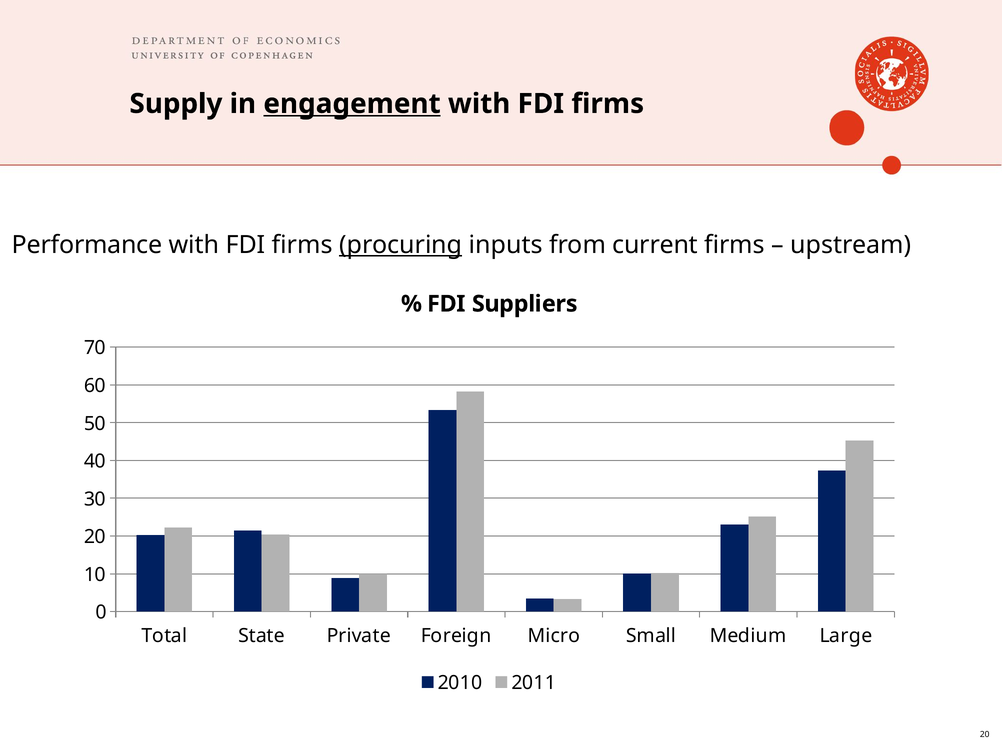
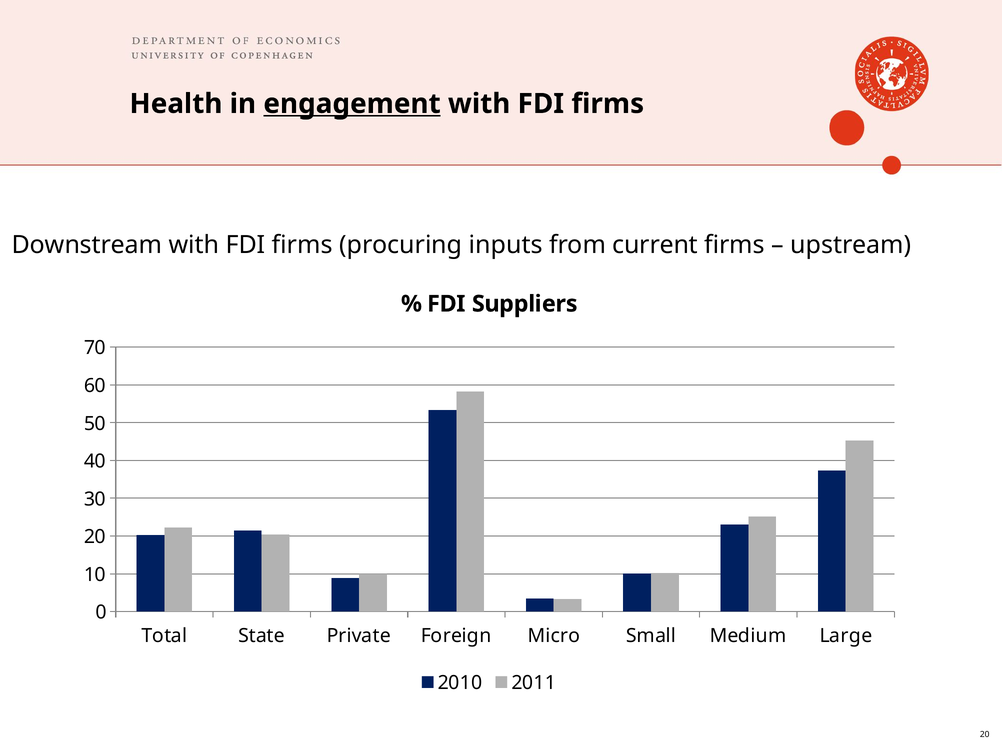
Supply: Supply -> Health
Performance: Performance -> Downstream
procuring underline: present -> none
